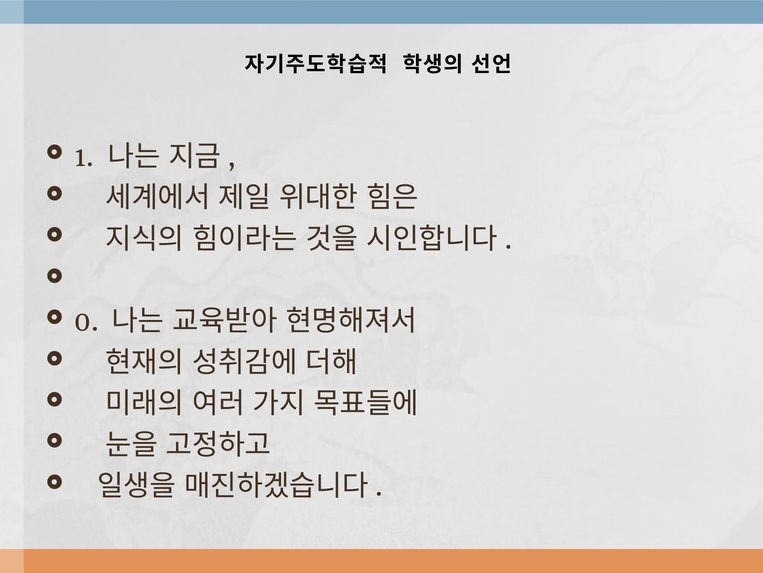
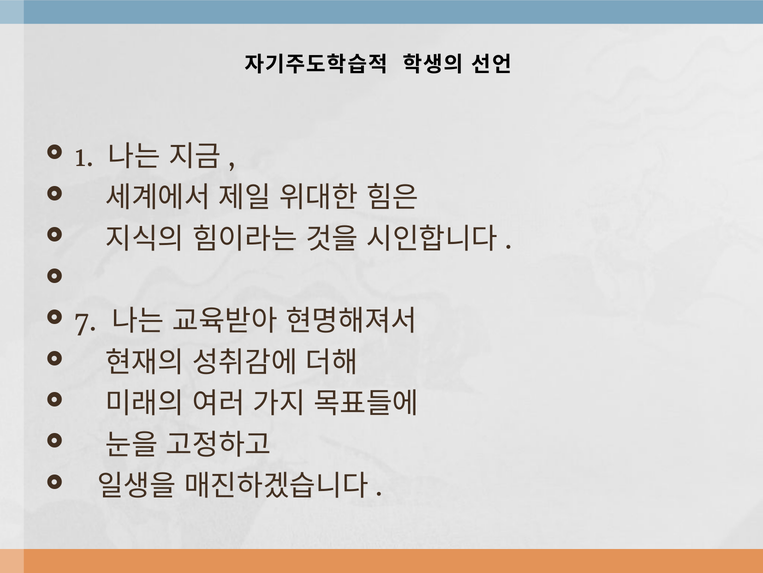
0: 0 -> 7
